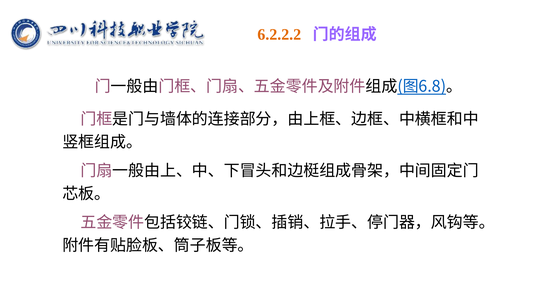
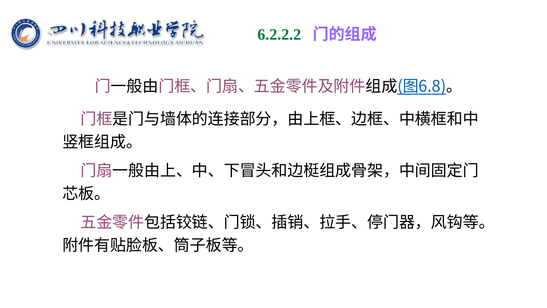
6.2.2.2 colour: orange -> green
